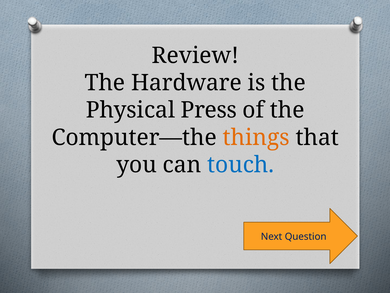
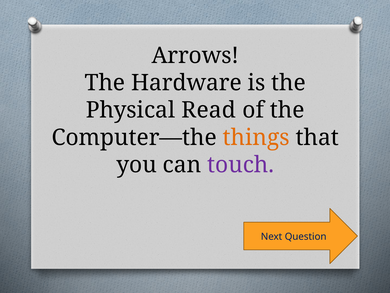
Review: Review -> Arrows
Press: Press -> Read
touch colour: blue -> purple
